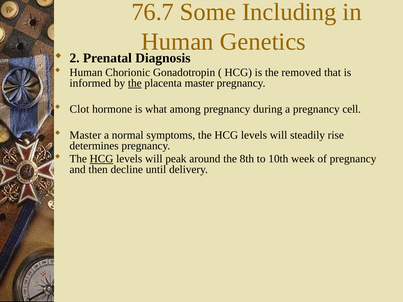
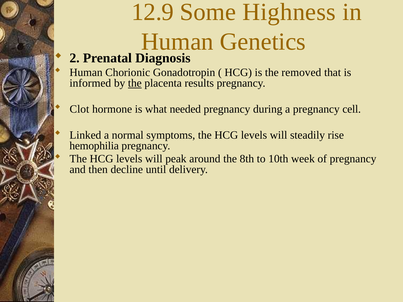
76.7: 76.7 -> 12.9
Including: Including -> Highness
placenta master: master -> results
among: among -> needed
Master at (85, 135): Master -> Linked
determines: determines -> hemophilia
HCG at (102, 159) underline: present -> none
